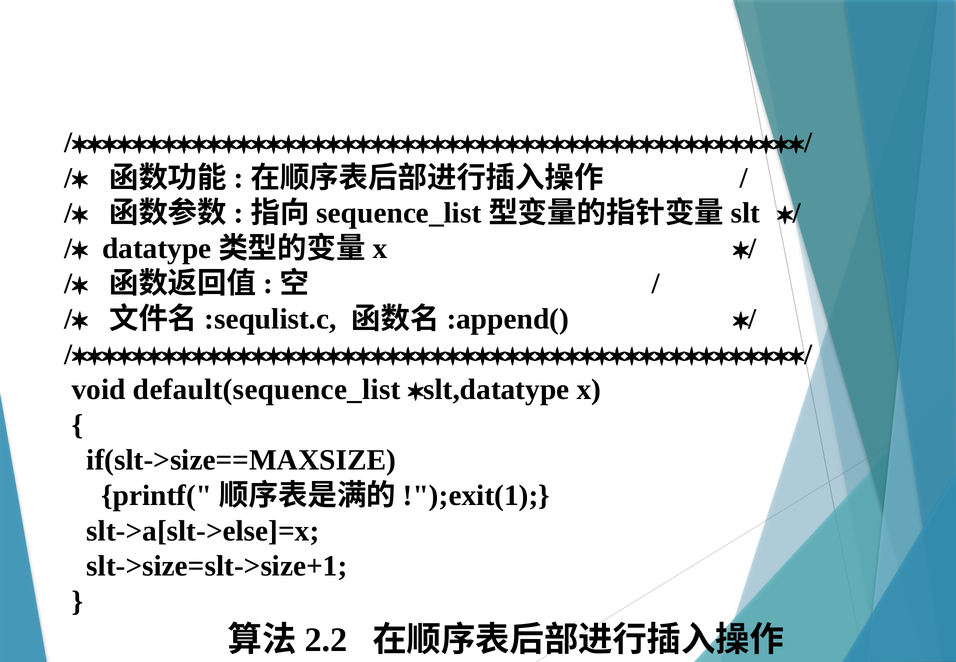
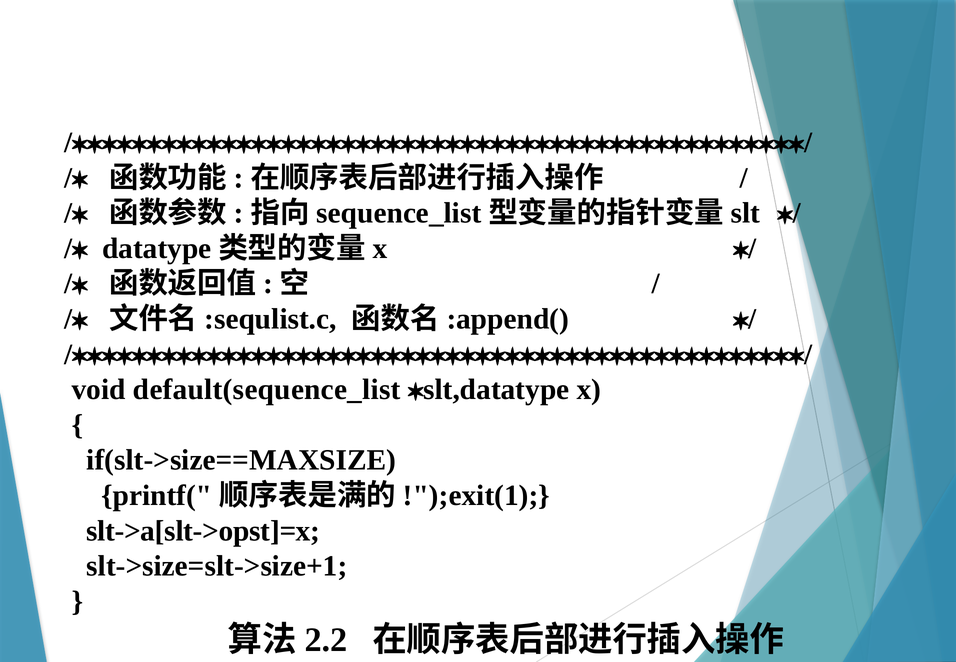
slt->a[slt->else]=x: slt->a[slt->else]=x -> slt->a[slt->opst]=x
